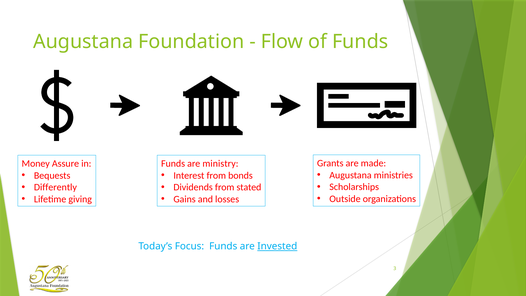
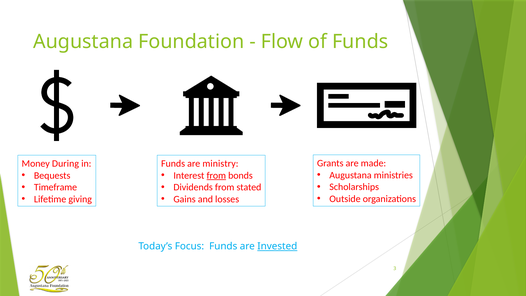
Assure: Assure -> During
from at (216, 175) underline: none -> present
Differently: Differently -> Timeframe
